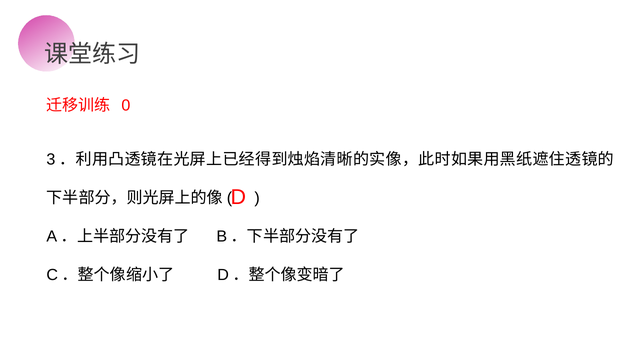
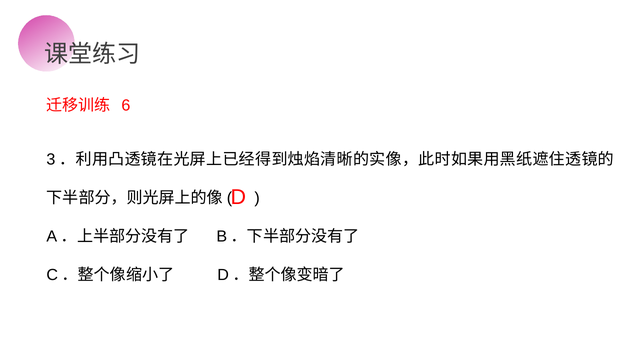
0: 0 -> 6
